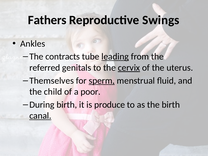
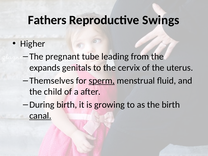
Ankles: Ankles -> Higher
contracts: contracts -> pregnant
leading underline: present -> none
referred: referred -> expands
cervix underline: present -> none
poor: poor -> after
produce: produce -> growing
